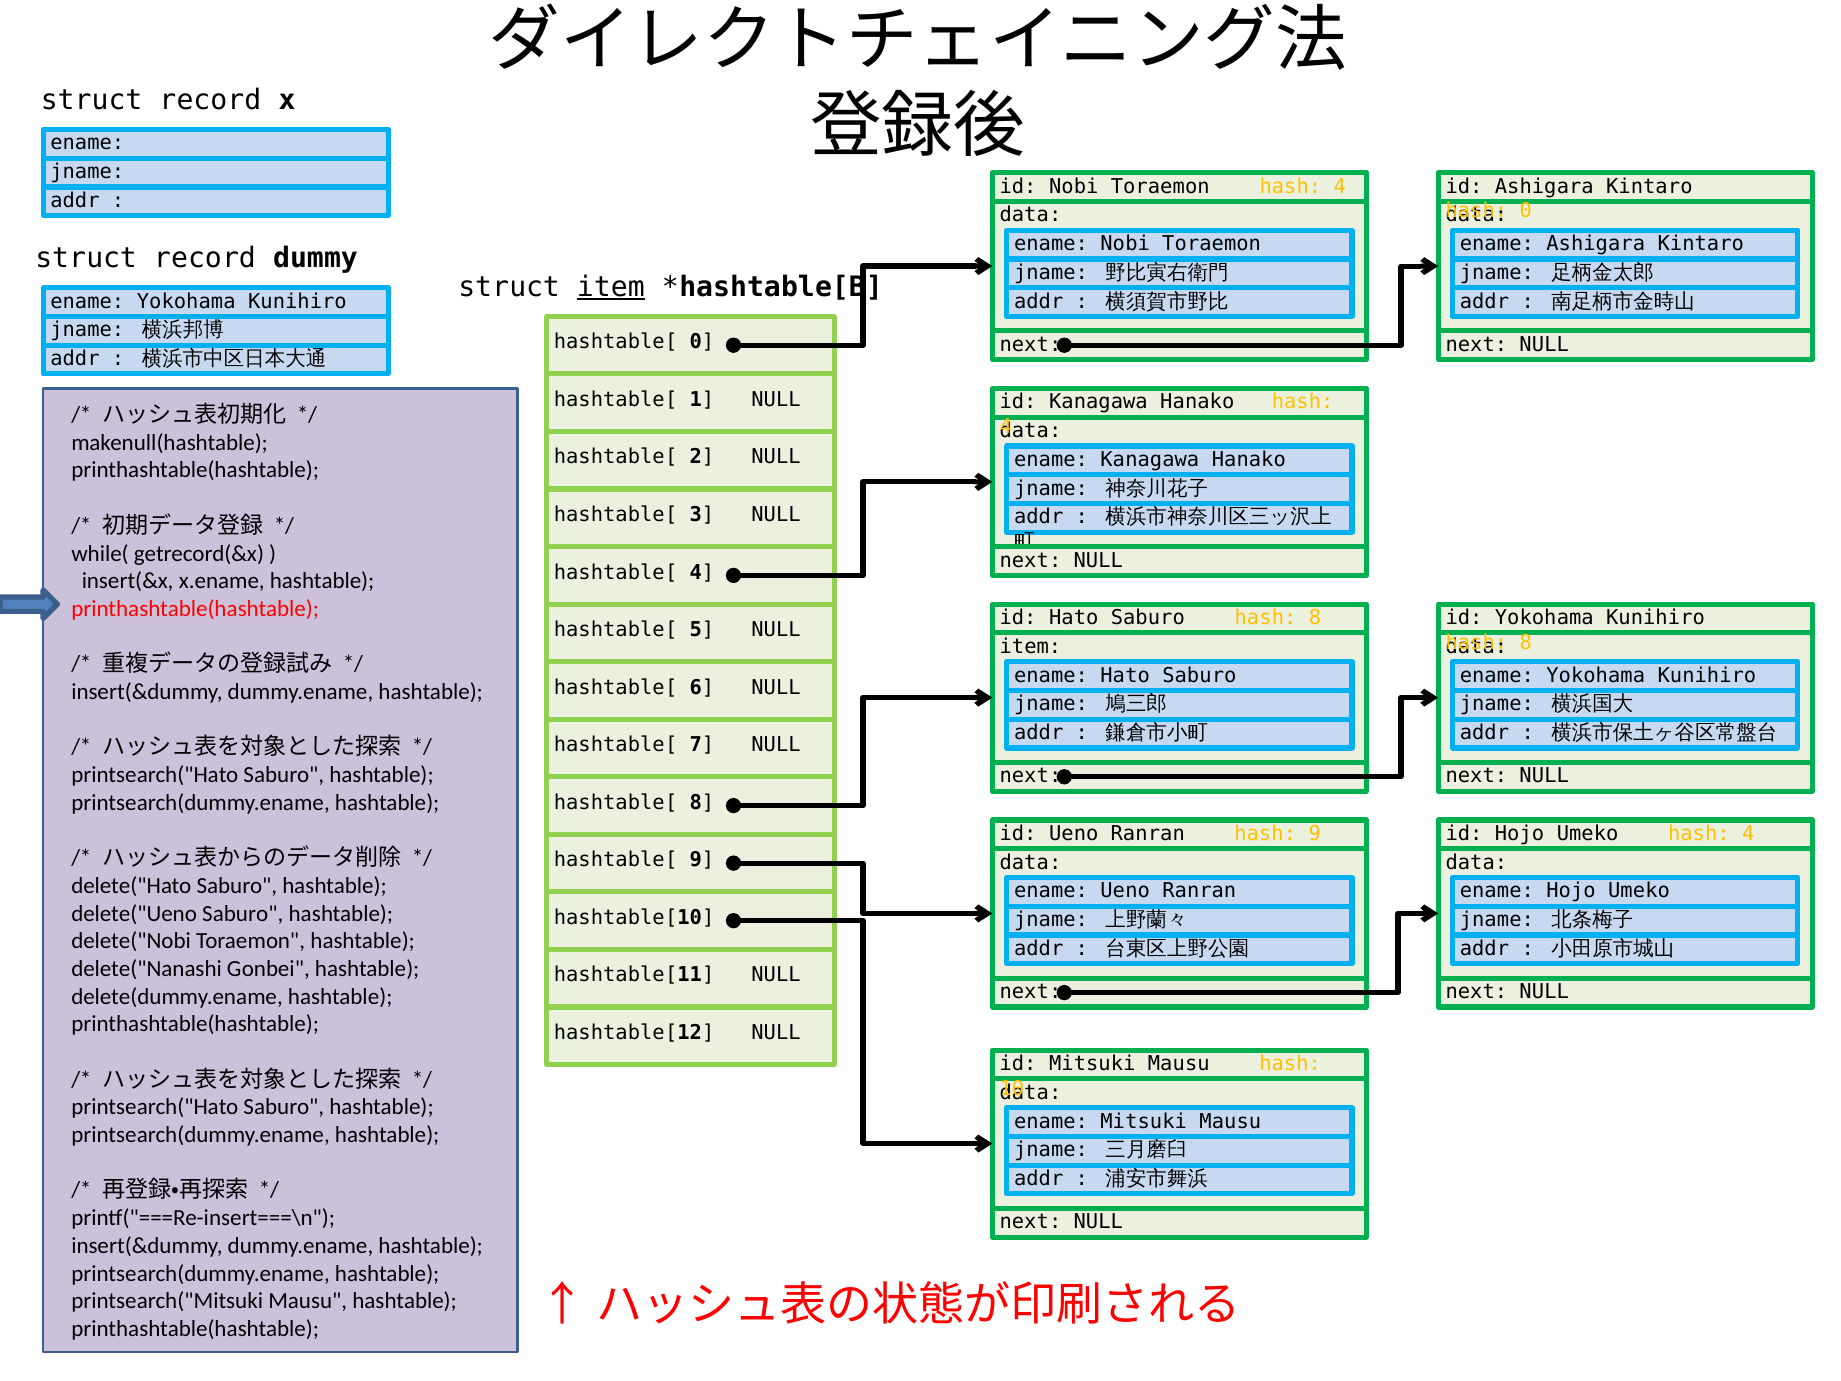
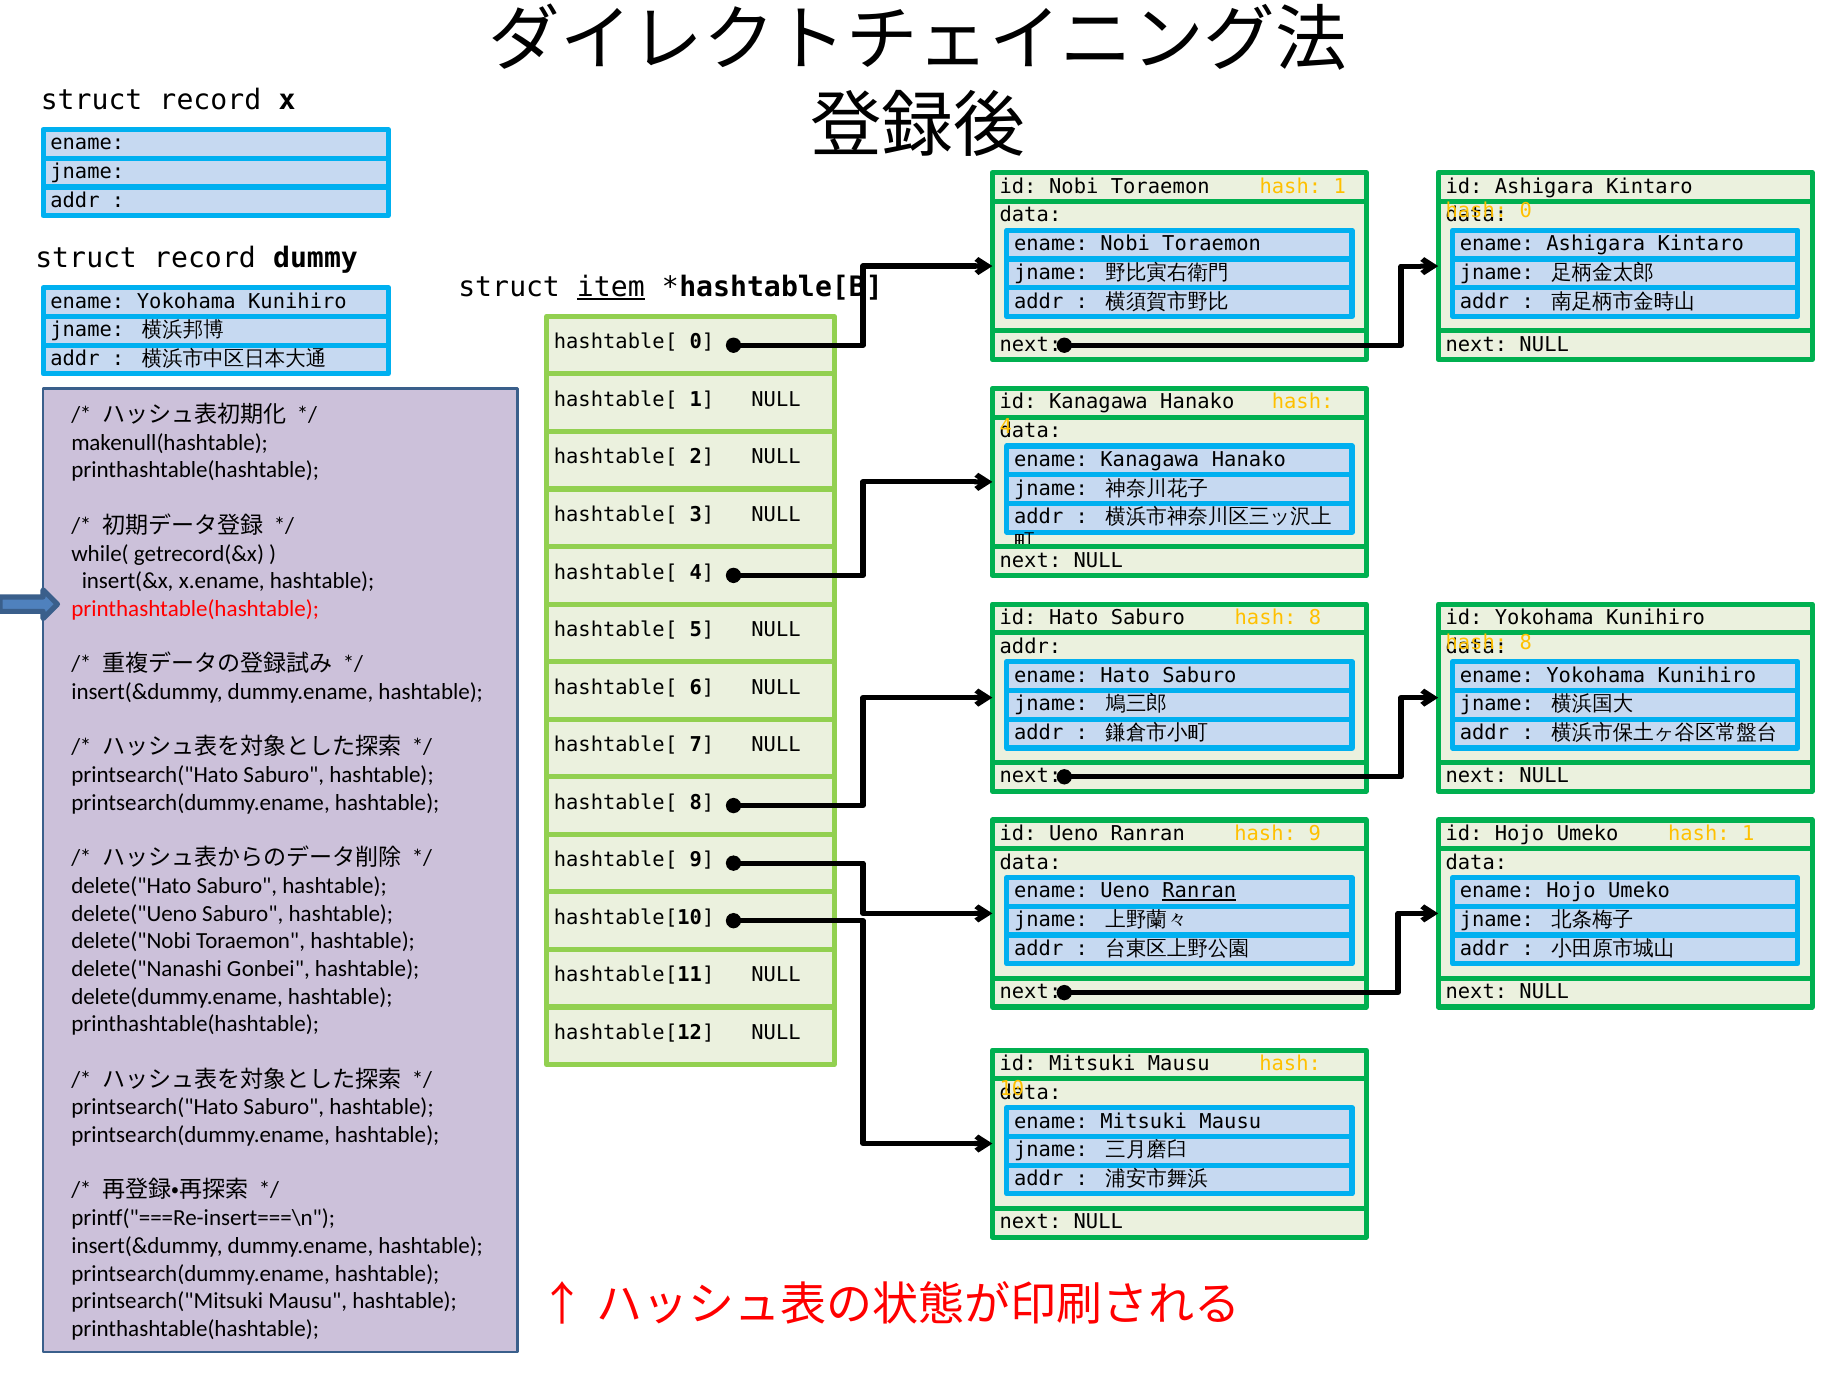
Toraemon hash 4: 4 -> 1
item at (1030, 646): item -> addr
Umeko hash 4: 4 -> 1
Ranran at (1199, 891) underline: none -> present
